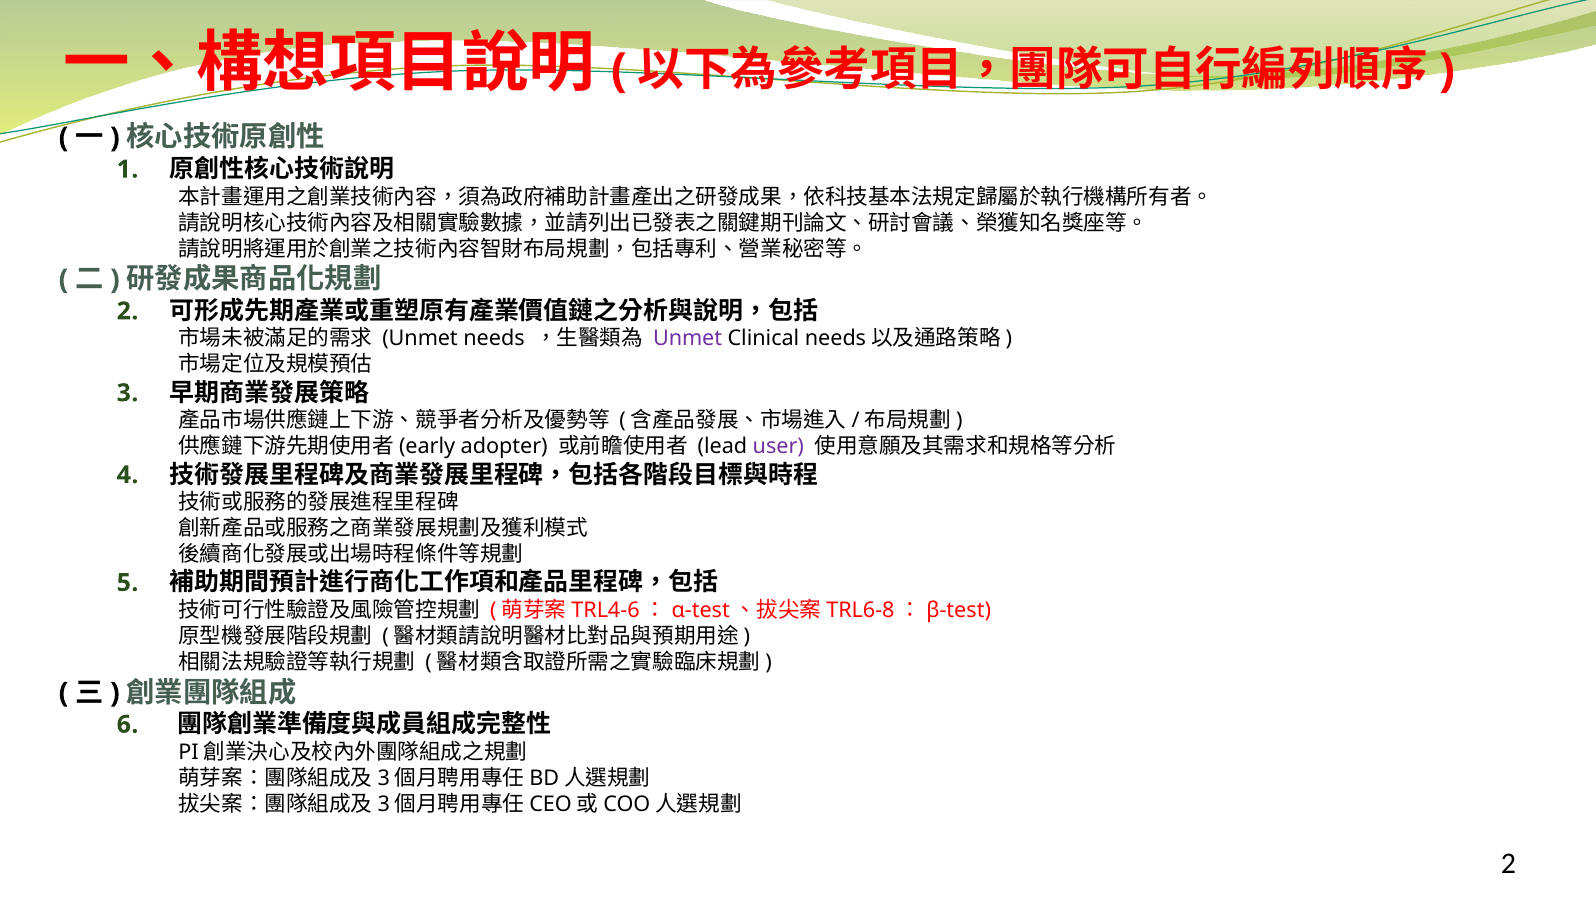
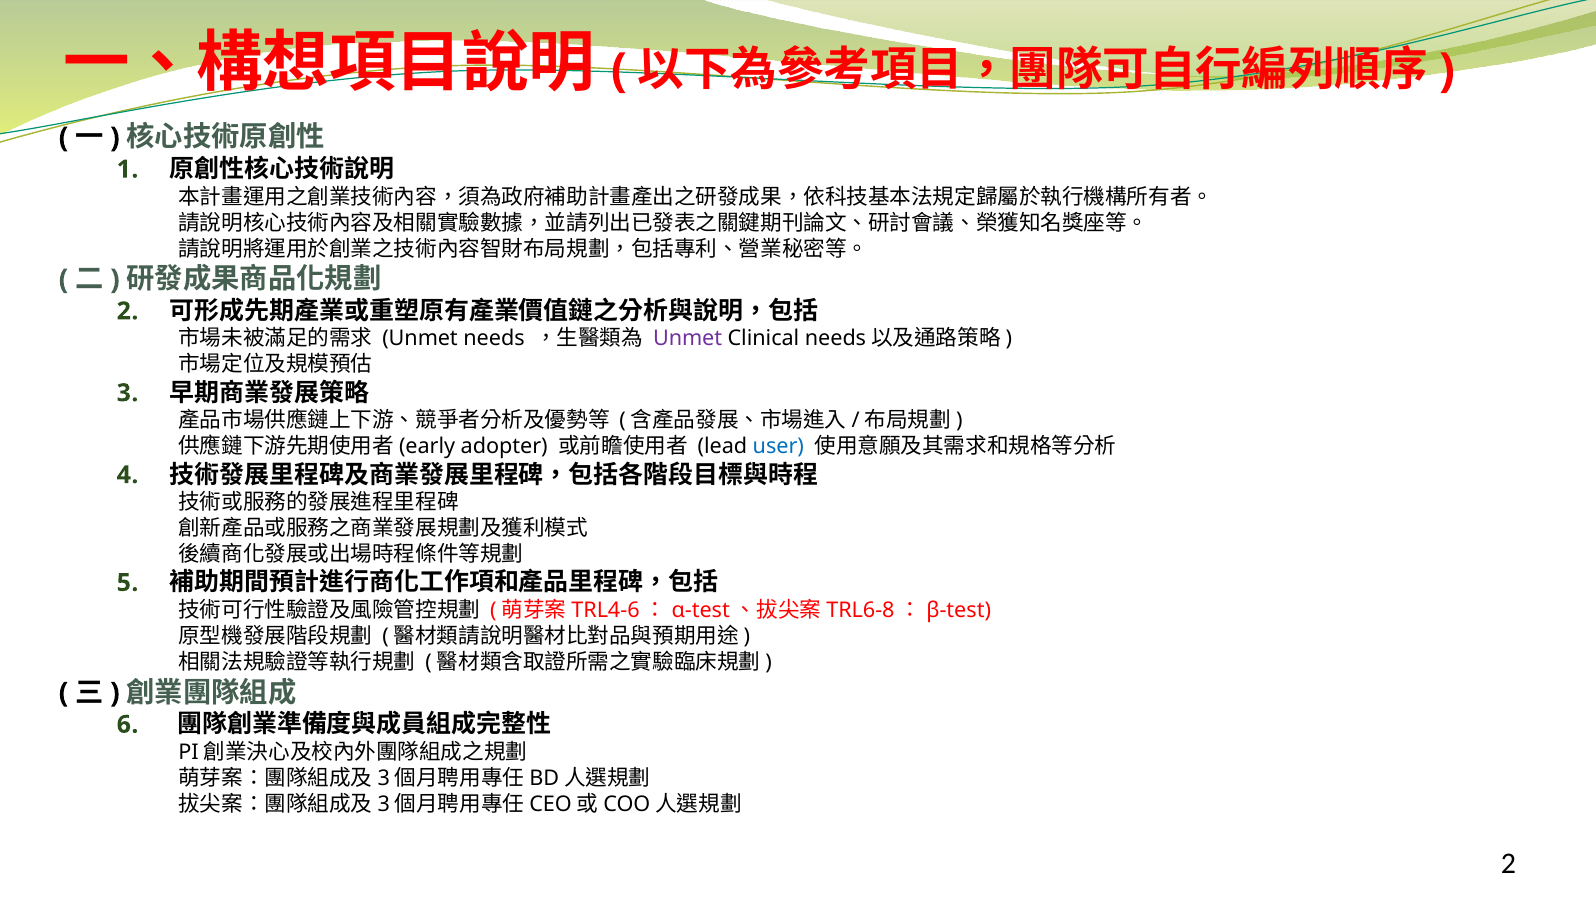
user colour: purple -> blue
